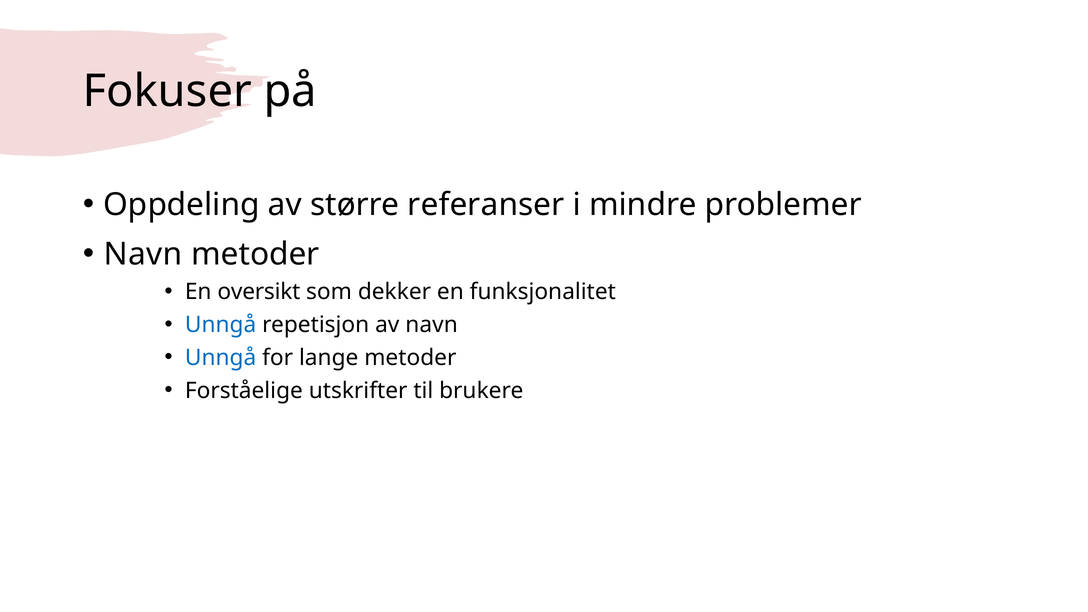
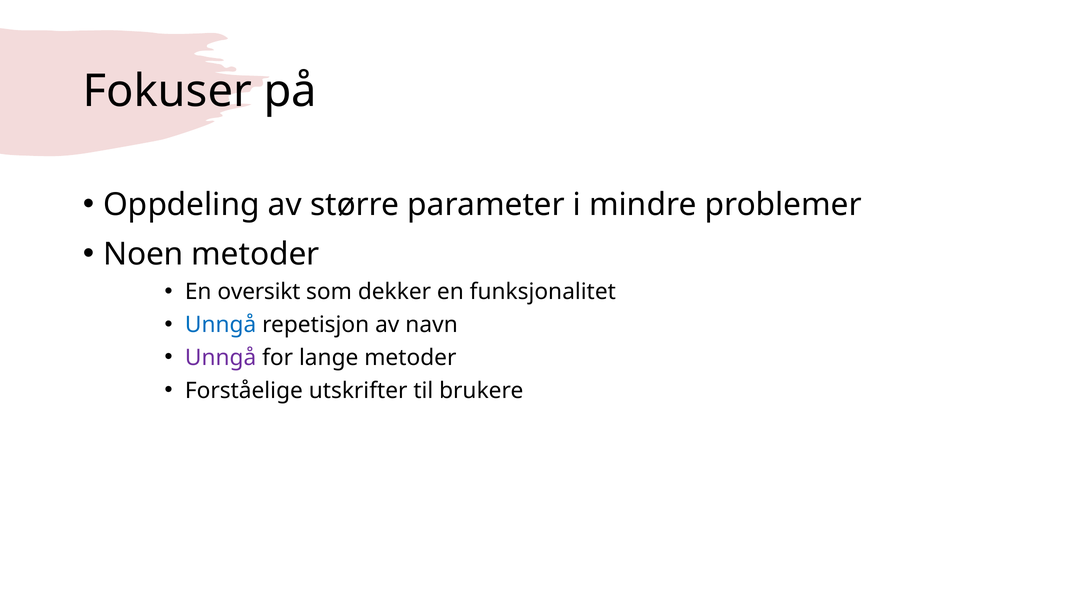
referanser: referanser -> parameter
Navn at (143, 254): Navn -> Noen
Unngå at (221, 358) colour: blue -> purple
